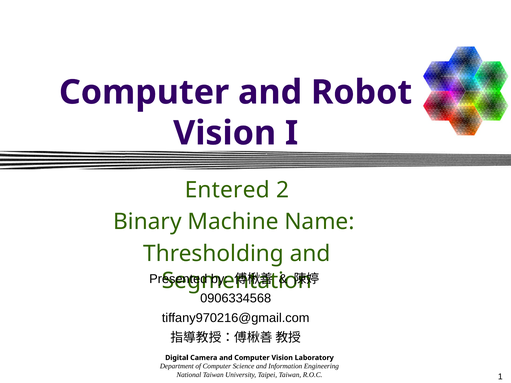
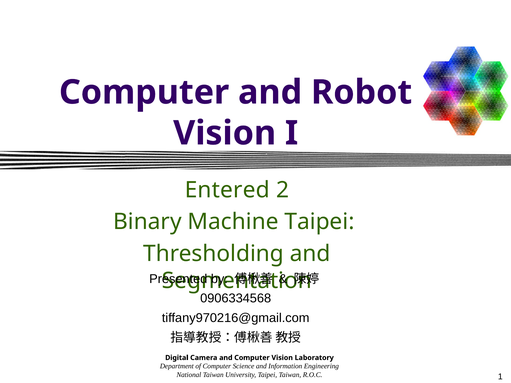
Machine Name: Name -> Taipei
